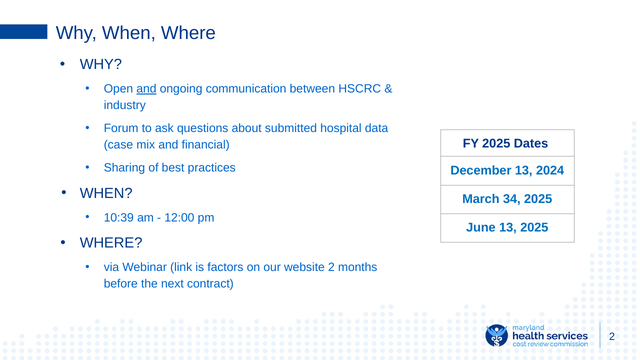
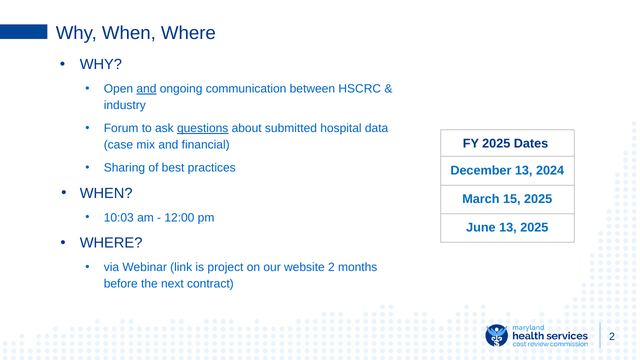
questions underline: none -> present
34: 34 -> 15
10:39: 10:39 -> 10:03
factors: factors -> project
